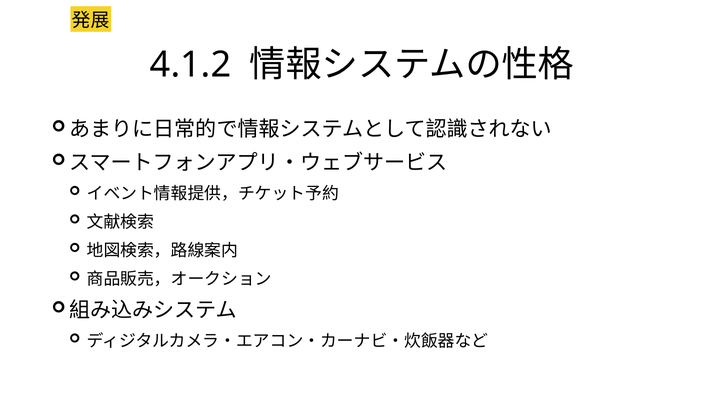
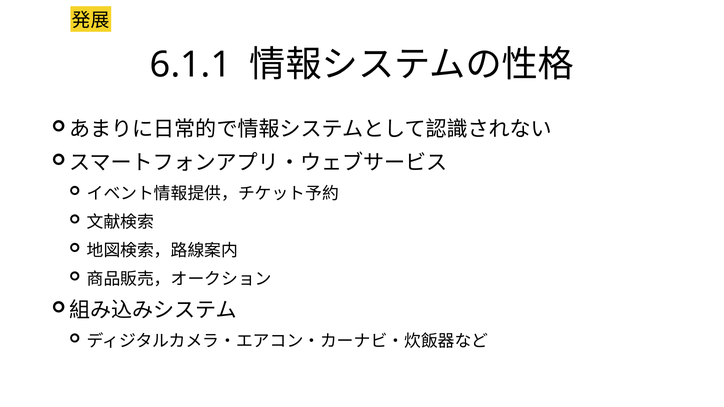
4.1.2: 4.1.2 -> 6.1.1
